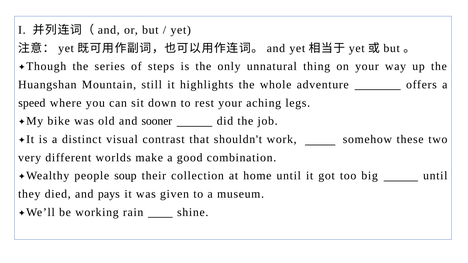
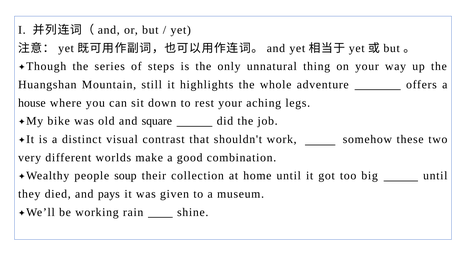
speed: speed -> house
sooner: sooner -> square
